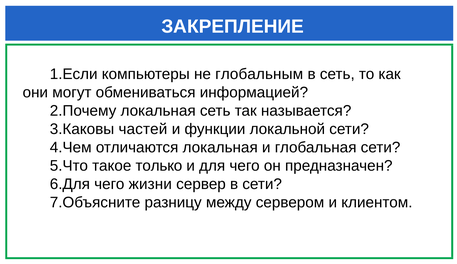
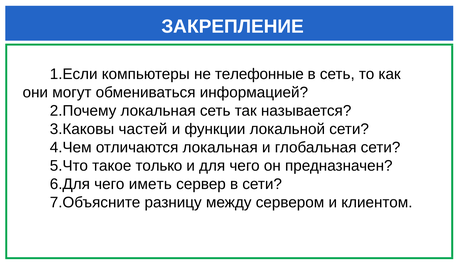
глобальным: глобальным -> телефонные
жизни: жизни -> иметь
